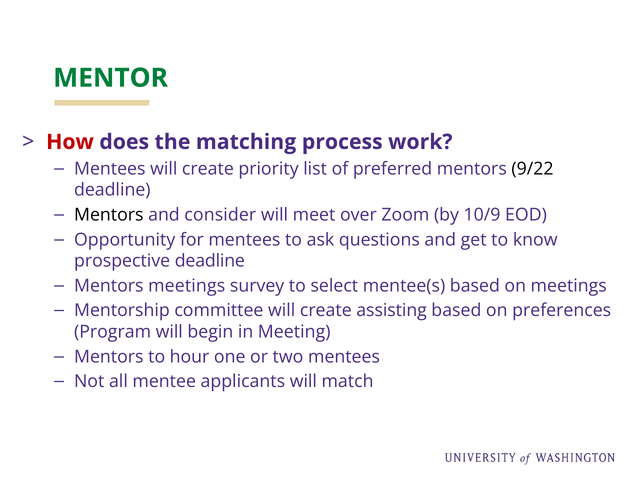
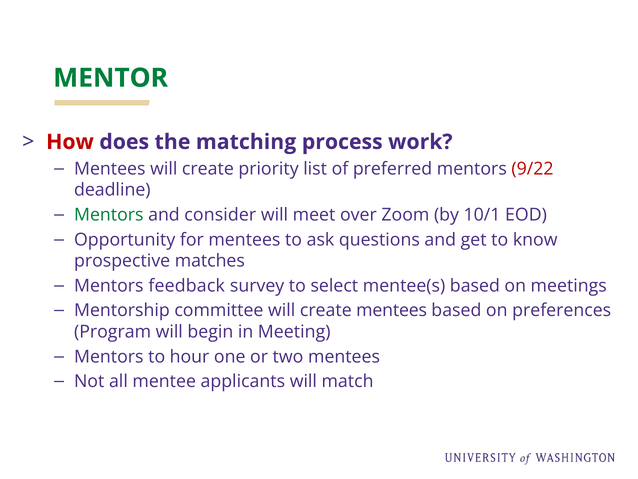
9/22 colour: black -> red
Mentors at (109, 215) colour: black -> green
10/9: 10/9 -> 10/1
prospective deadline: deadline -> matches
Mentors meetings: meetings -> feedback
create assisting: assisting -> mentees
